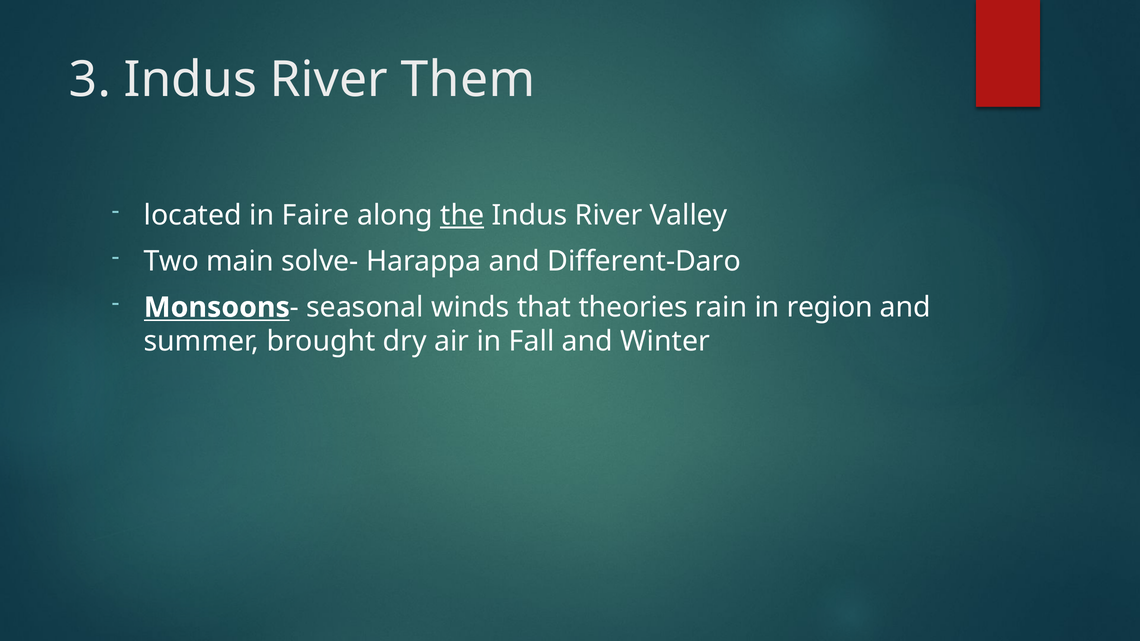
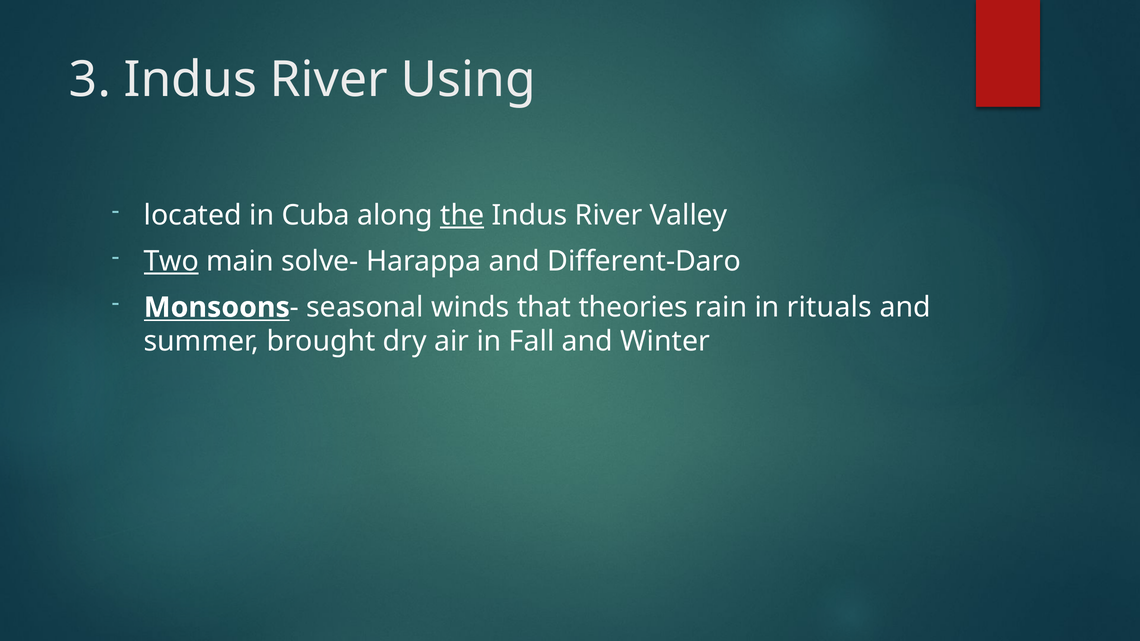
Them: Them -> Using
Faire: Faire -> Cuba
Two underline: none -> present
region: region -> rituals
